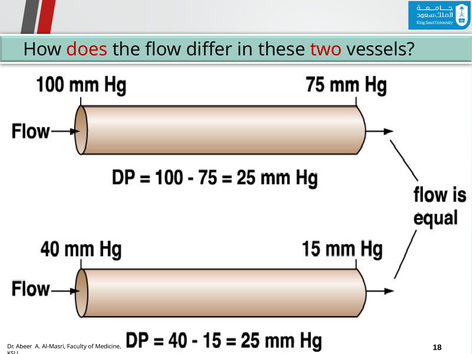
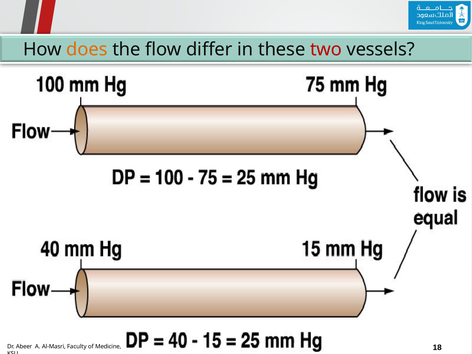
does colour: red -> orange
